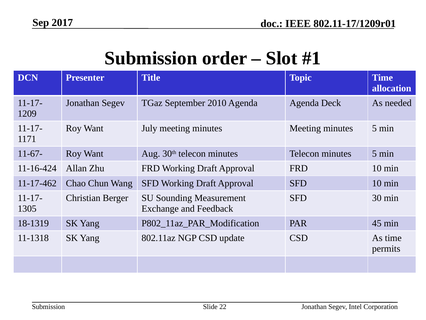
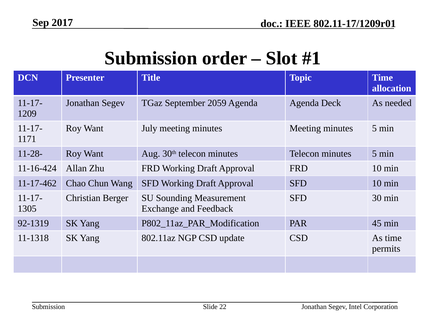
2010: 2010 -> 2059
11-67-: 11-67- -> 11-28-
18-1319: 18-1319 -> 92-1319
